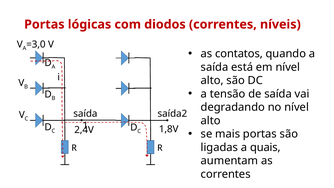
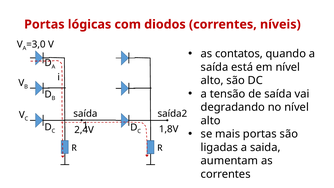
quais: quais -> saida
